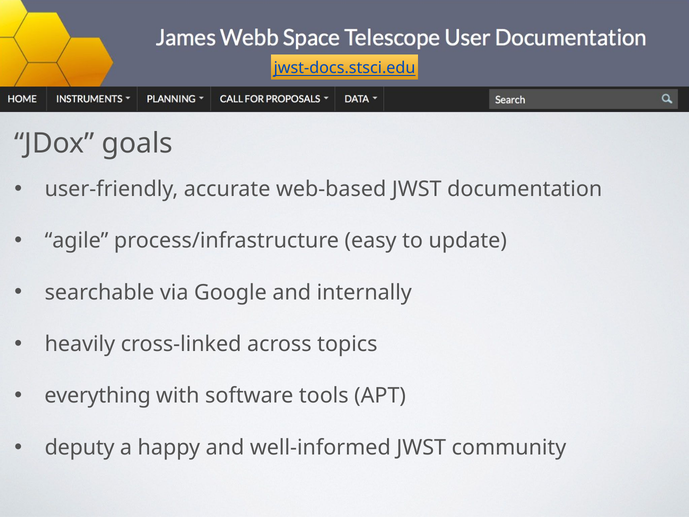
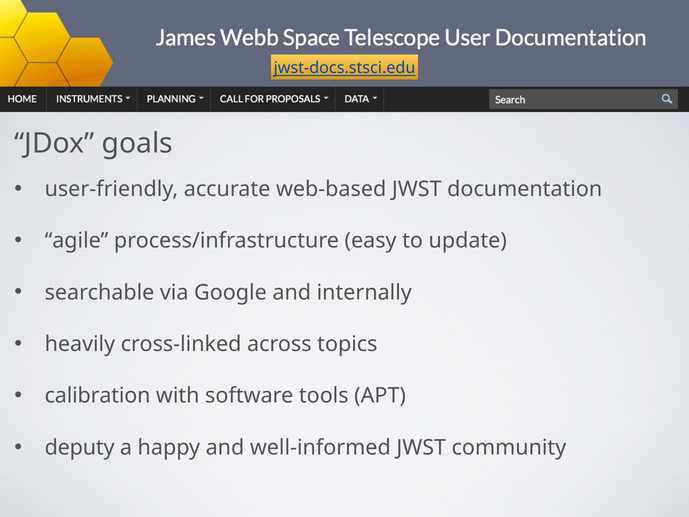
everything: everything -> calibration
